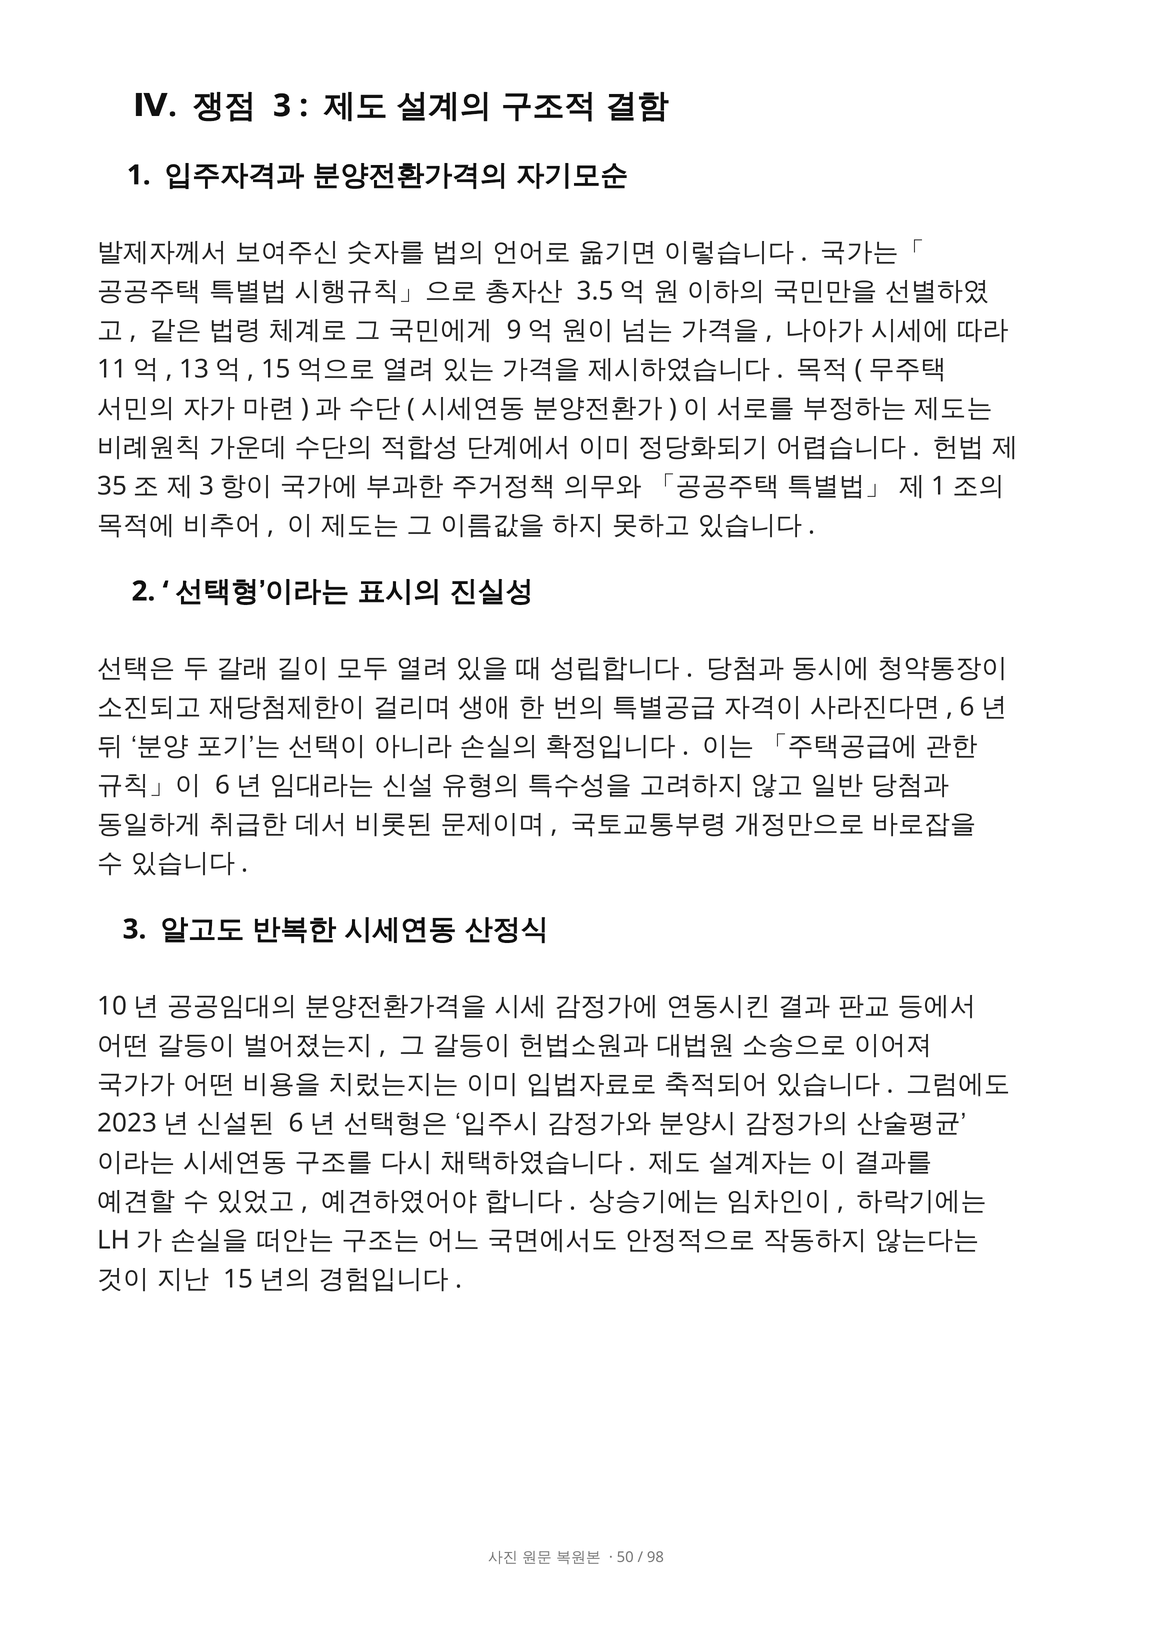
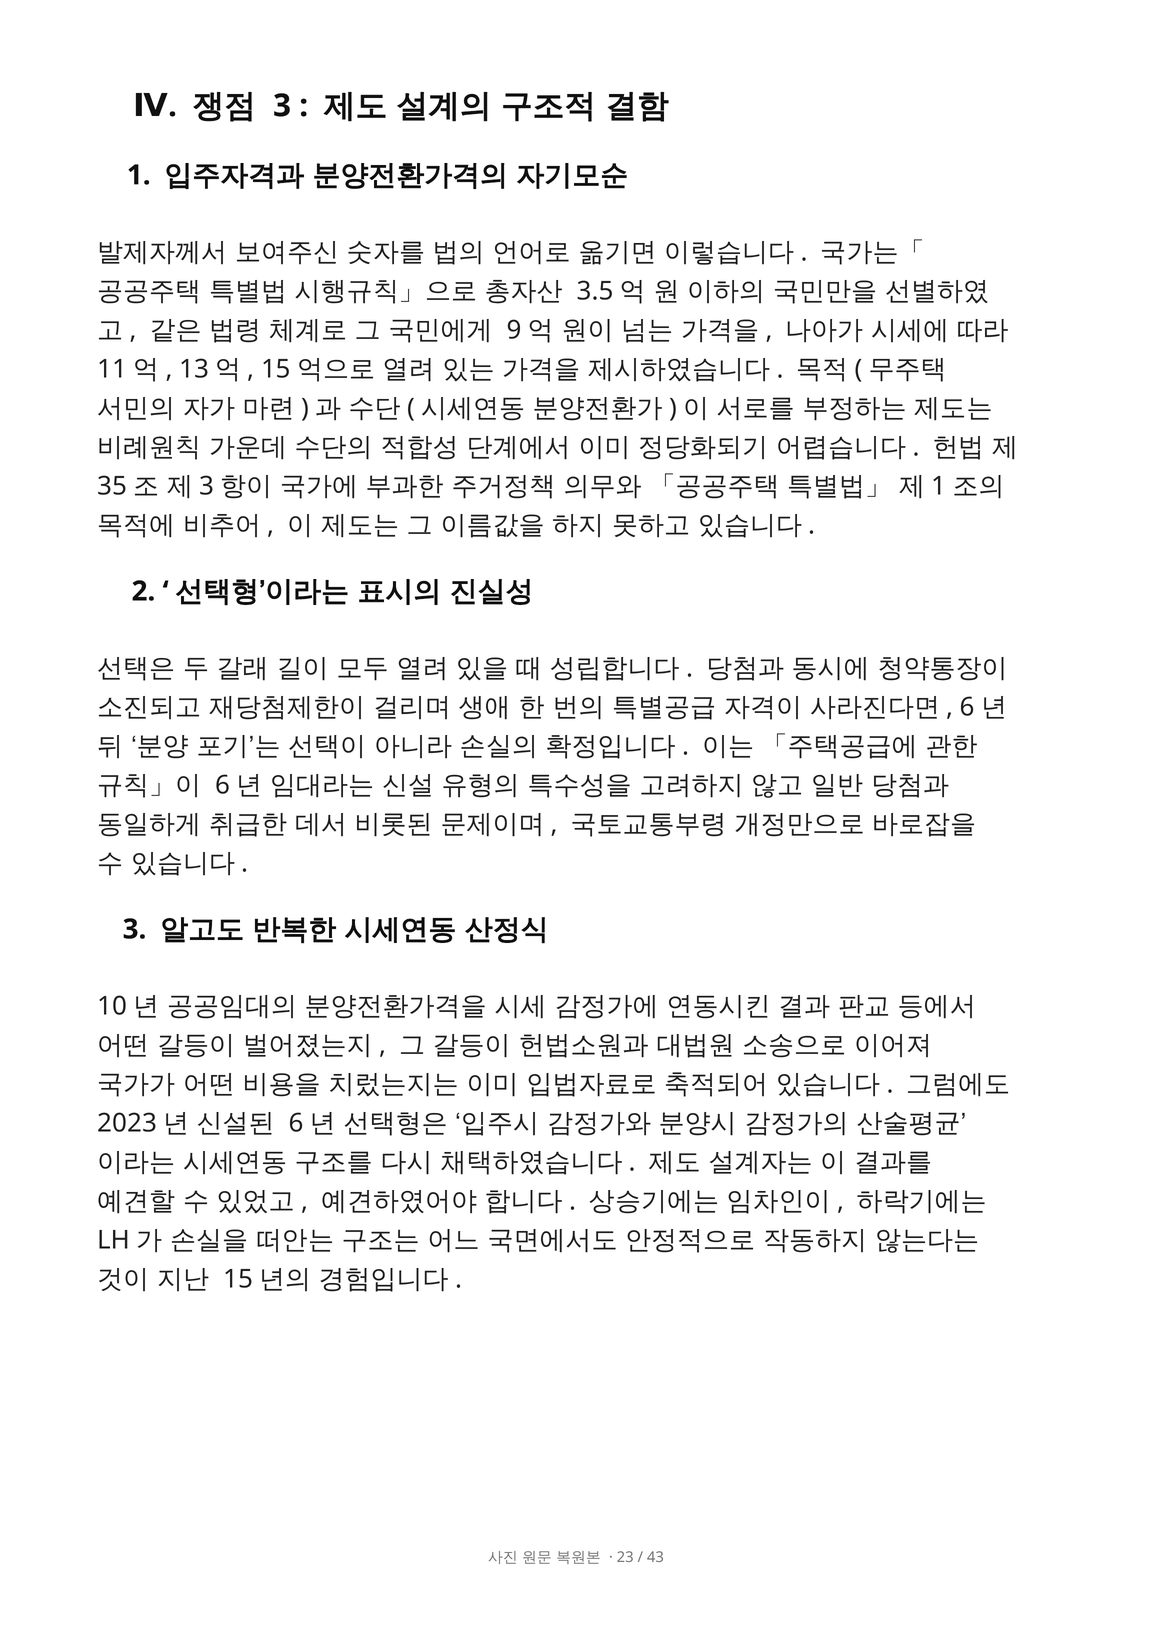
50: 50 -> 23
98: 98 -> 43
